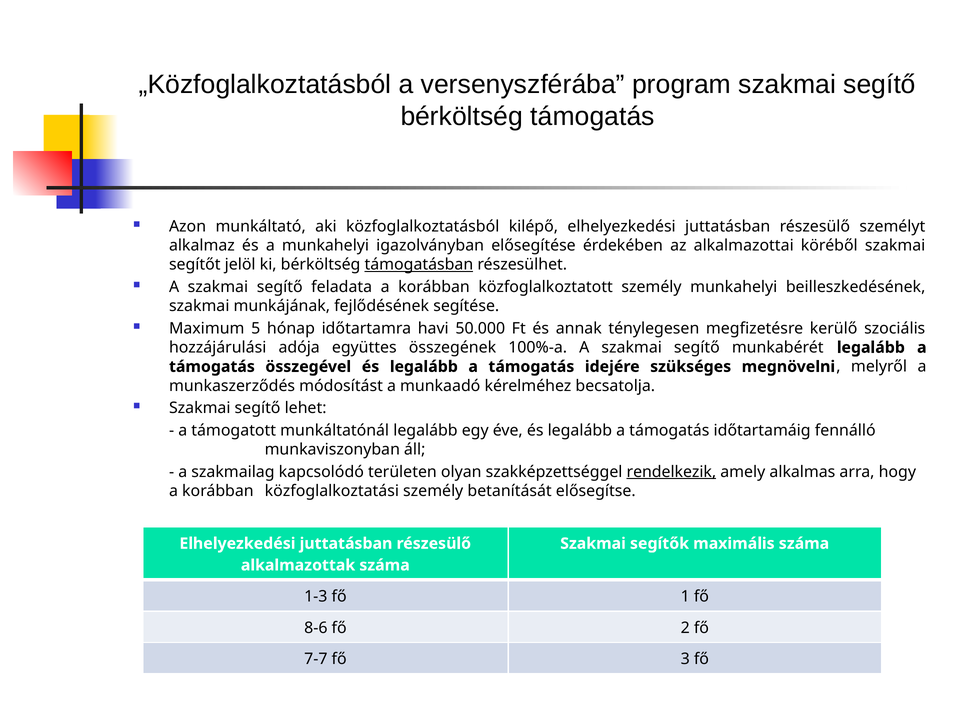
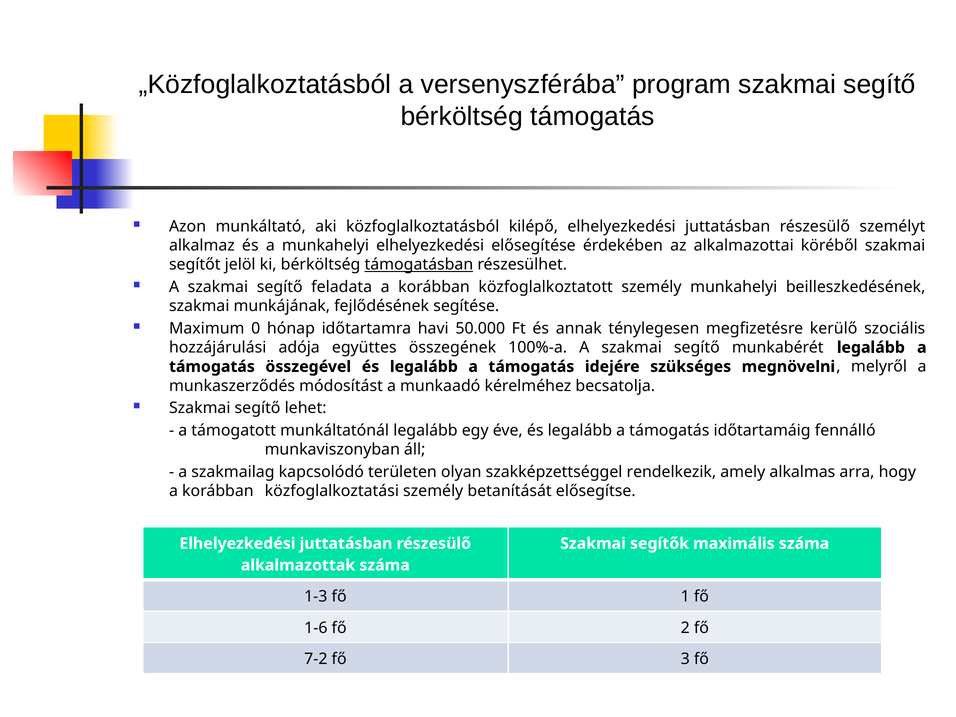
munkahelyi igazolványban: igazolványban -> elhelyezkedési
5: 5 -> 0
rendelkezik underline: present -> none
8-6: 8-6 -> 1-6
7-7: 7-7 -> 7-2
